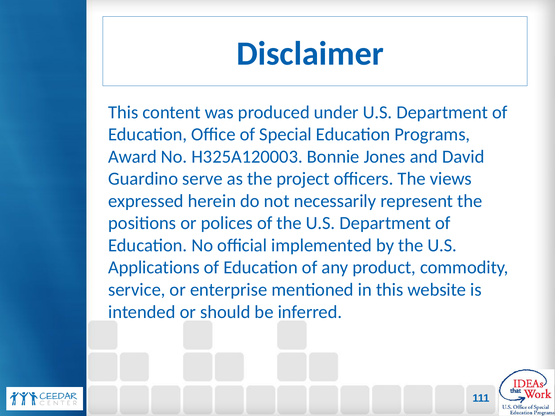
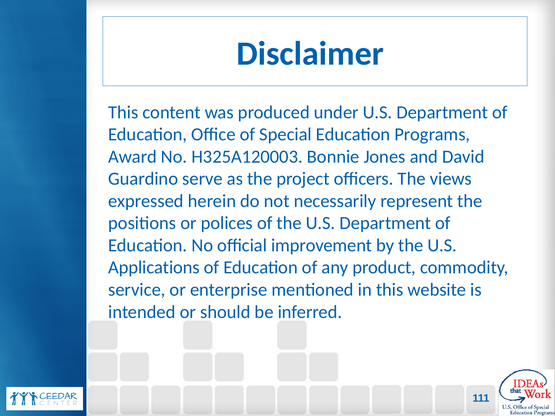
implemented: implemented -> improvement
